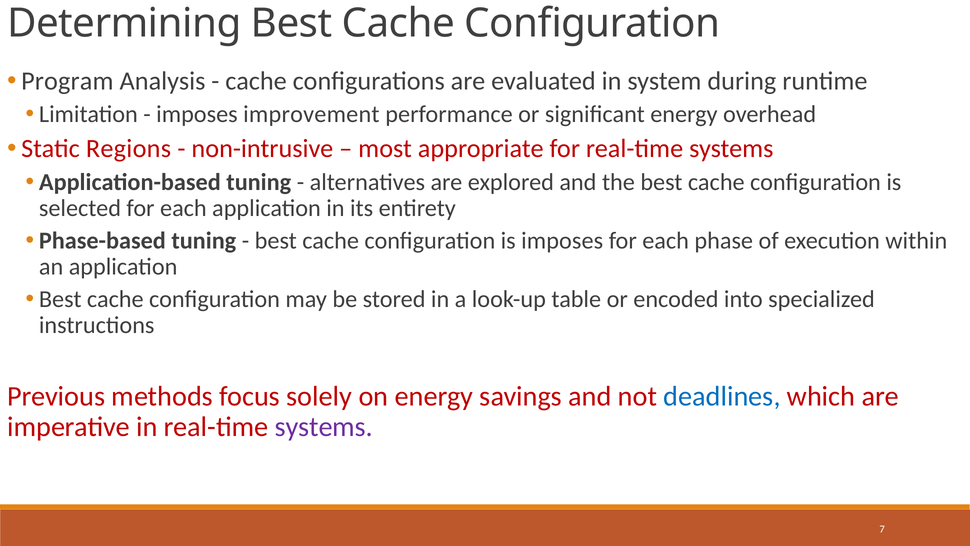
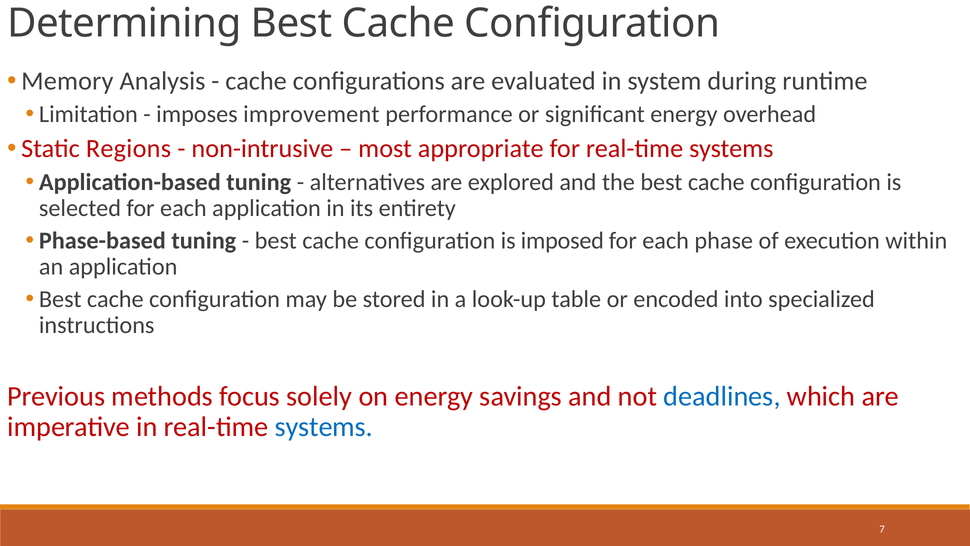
Program: Program -> Memory
is imposes: imposes -> imposed
systems at (324, 427) colour: purple -> blue
